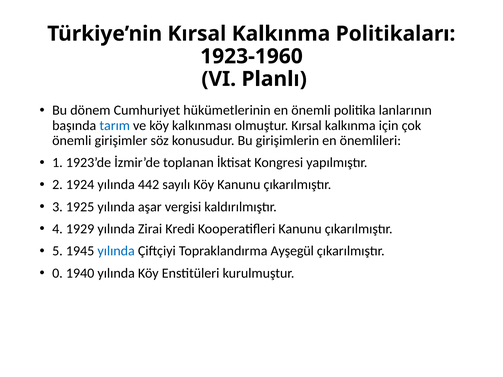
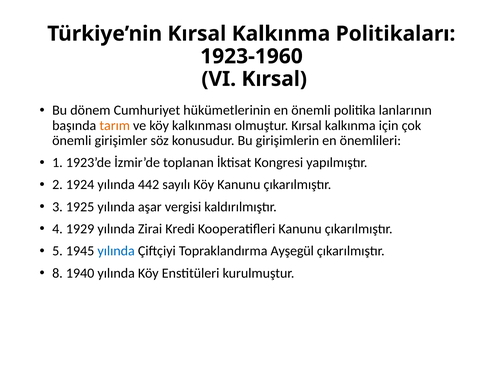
VI Planlı: Planlı -> Kırsal
tarım colour: blue -> orange
0: 0 -> 8
